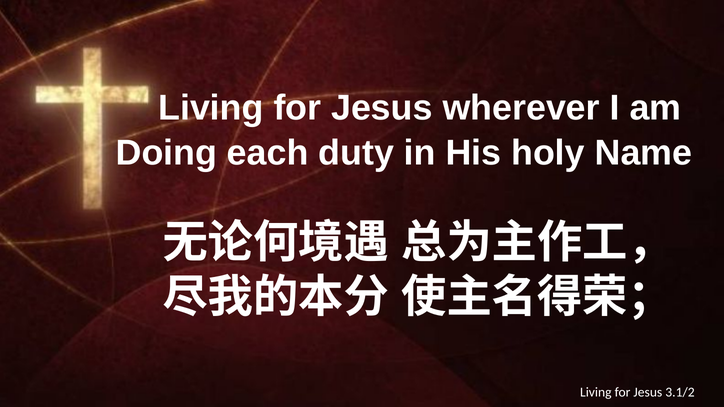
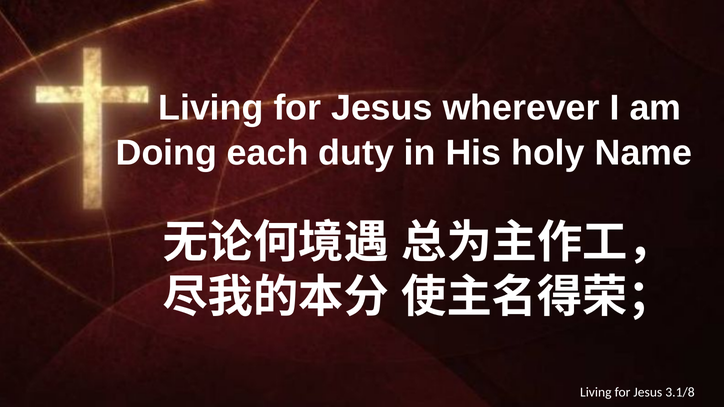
3.1/2: 3.1/2 -> 3.1/8
